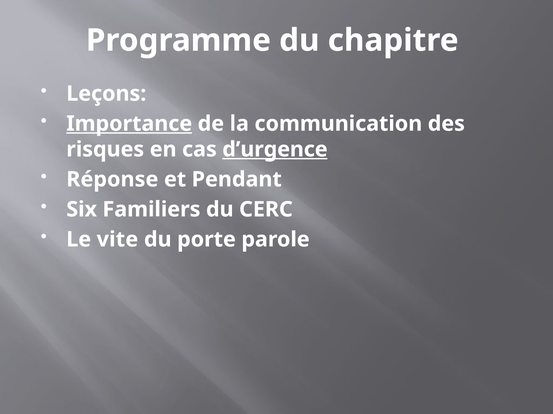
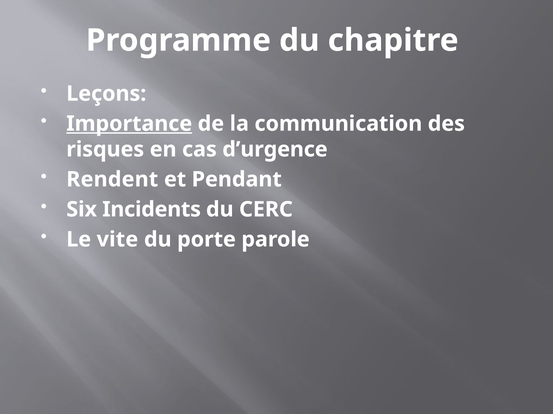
d’urgence underline: present -> none
Réponse: Réponse -> Rendent
Familiers: Familiers -> Incidents
